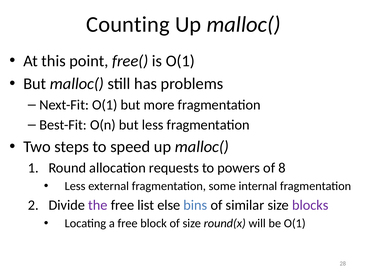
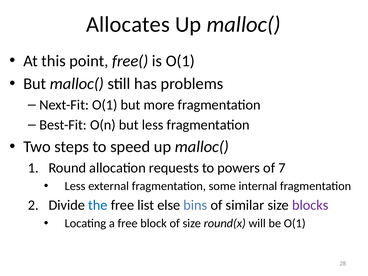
Counting: Counting -> Allocates
8: 8 -> 7
the colour: purple -> blue
